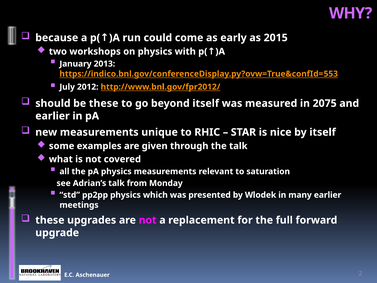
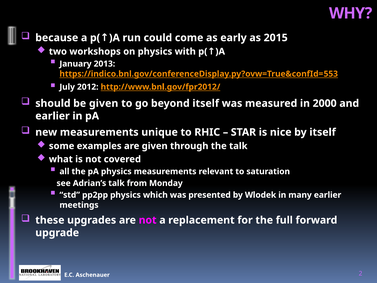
be these: these -> given
2075: 2075 -> 2000
